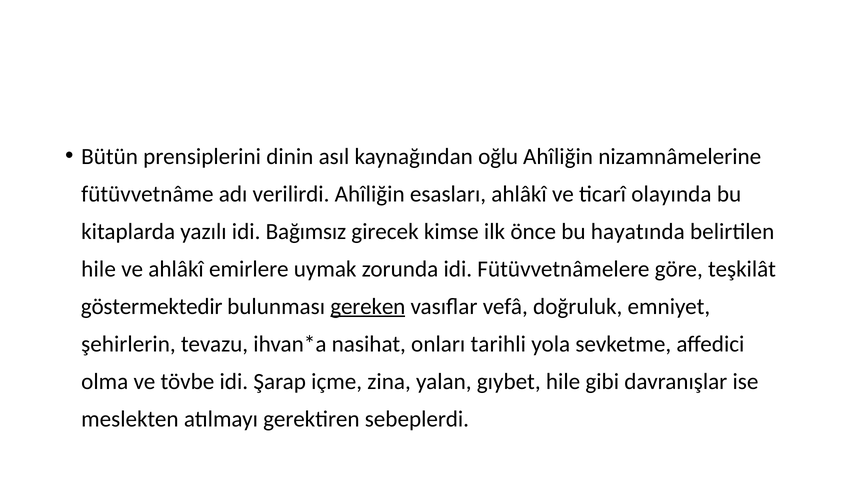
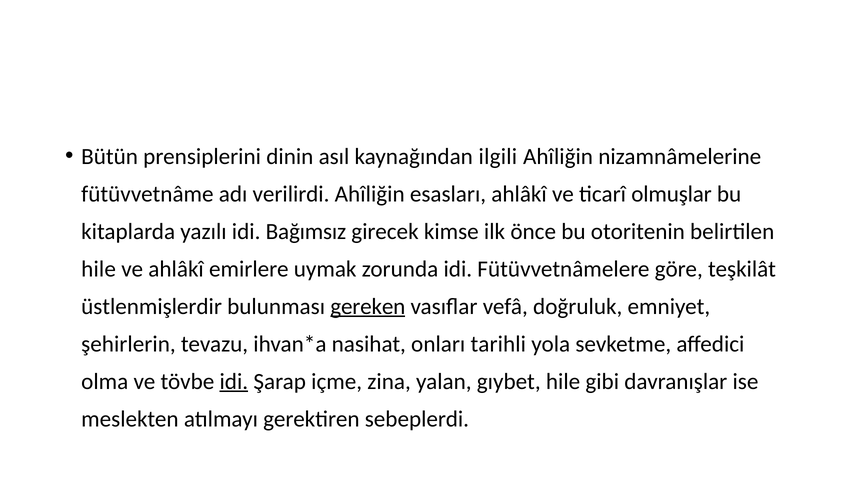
oğlu: oğlu -> ilgili
olayında: olayında -> olmuşlar
hayatında: hayatında -> otoritenin
göstermektedir: göstermektedir -> üstlenmişlerdir
idi at (234, 381) underline: none -> present
